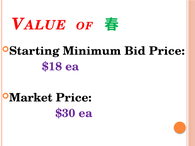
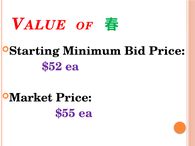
$18: $18 -> $52
$30: $30 -> $55
